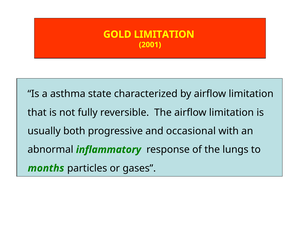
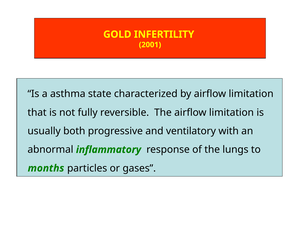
GOLD LIMITATION: LIMITATION -> INFERTILITY
occasional: occasional -> ventilatory
